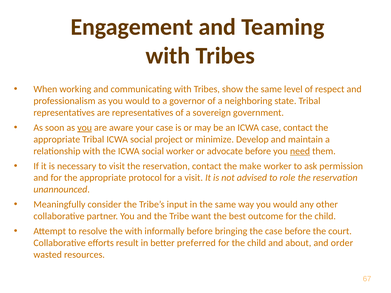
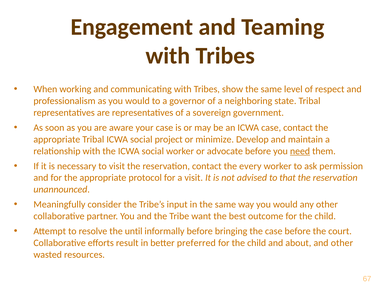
you at (85, 128) underline: present -> none
make: make -> every
role: role -> that
the with: with -> until
and order: order -> other
